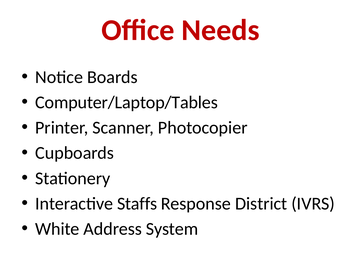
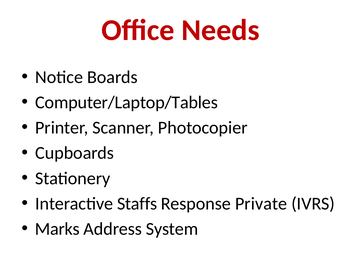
District: District -> Private
White: White -> Marks
